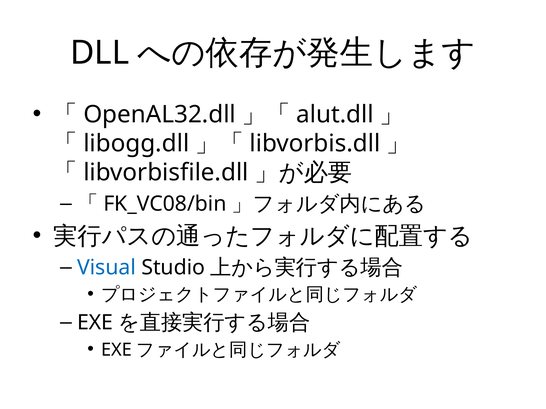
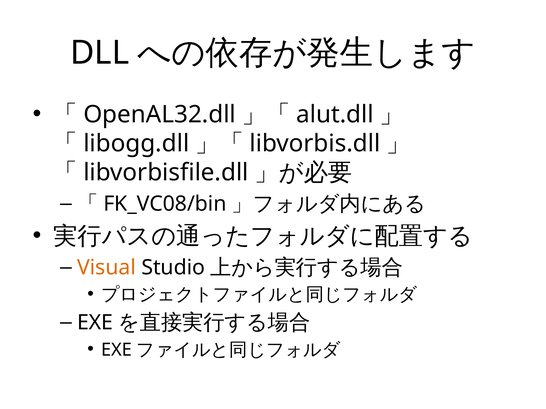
Visual colour: blue -> orange
